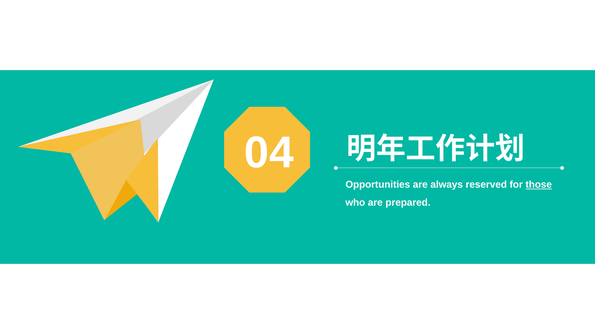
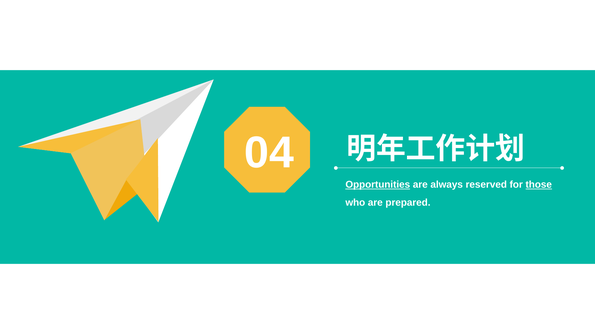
Opportunities underline: none -> present
